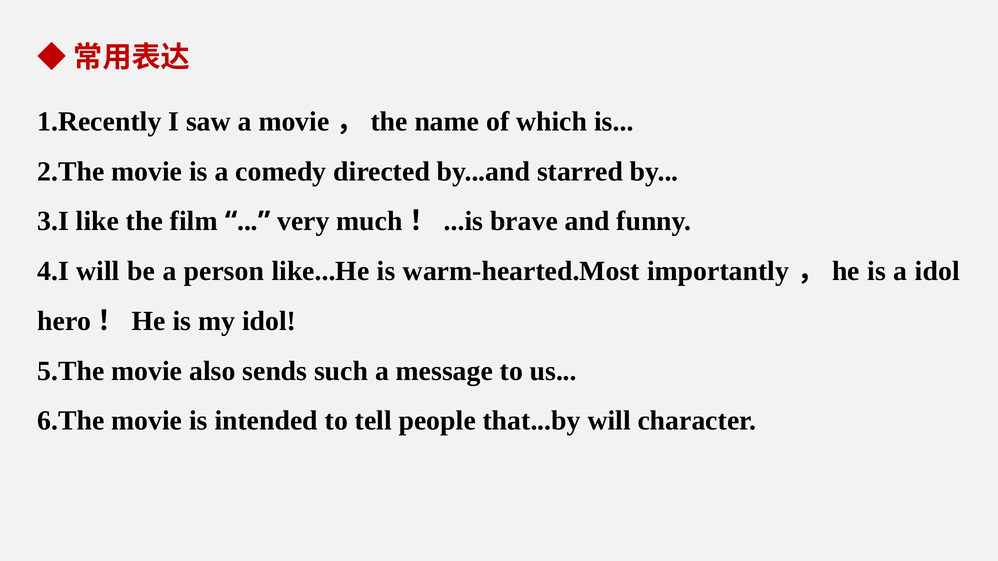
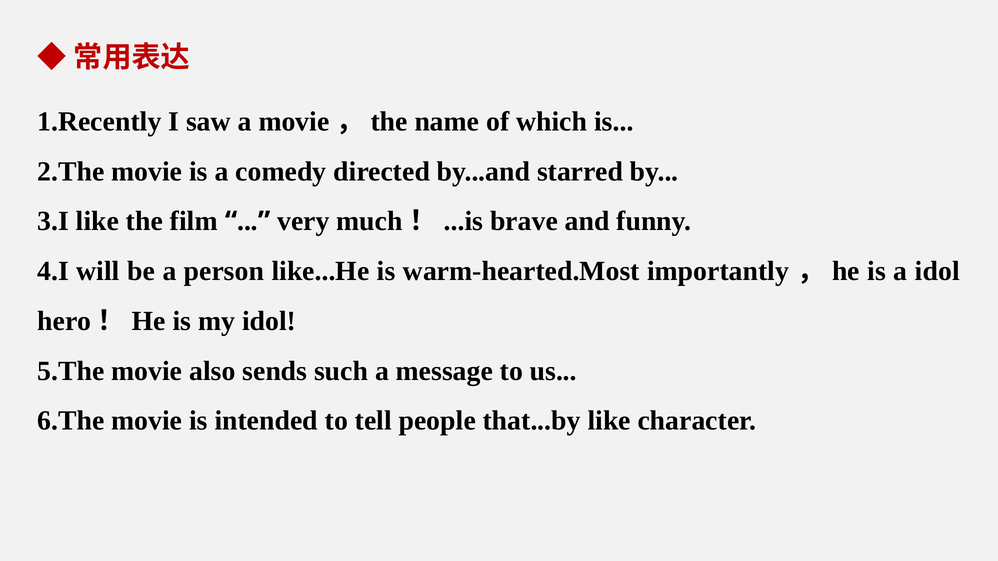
that...by will: will -> like
